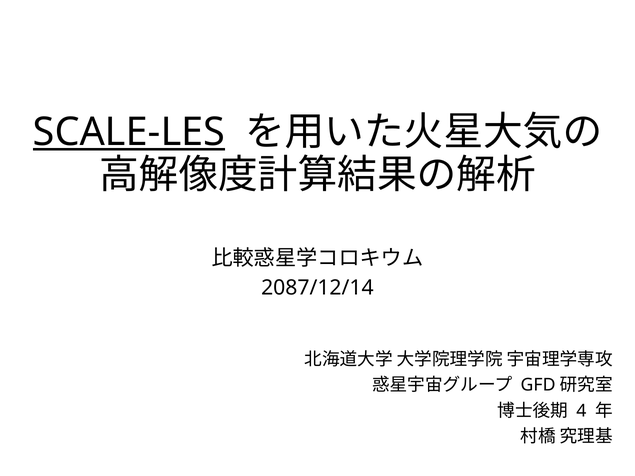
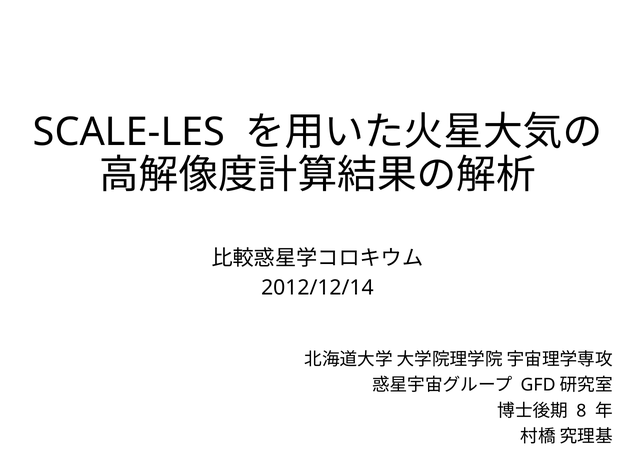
SCALE-LES underline: present -> none
2087/12/14: 2087/12/14 -> 2012/12/14
4: 4 -> 8
